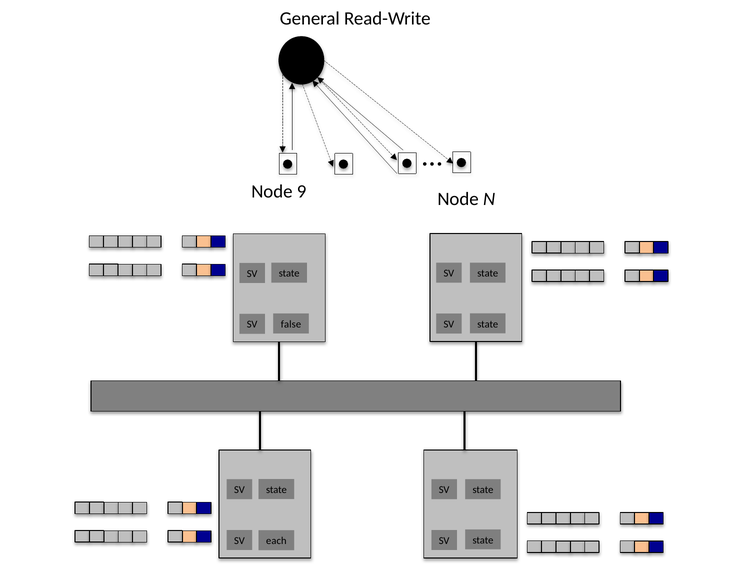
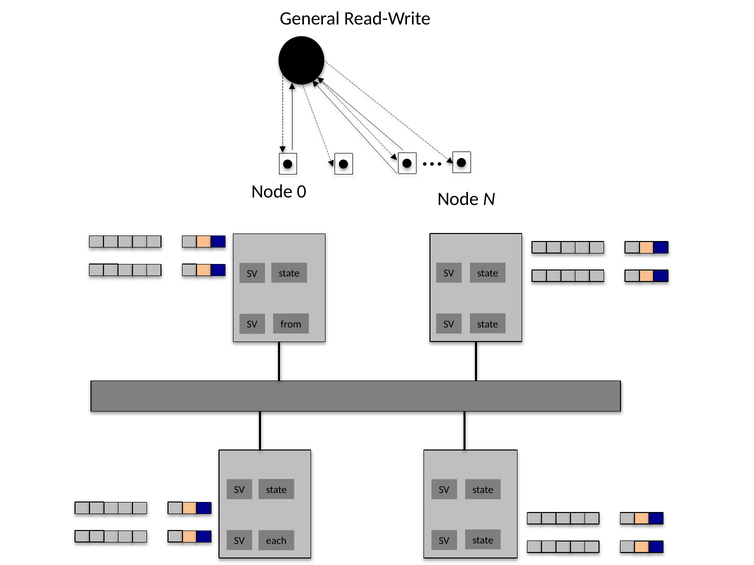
9: 9 -> 0
false: false -> from
